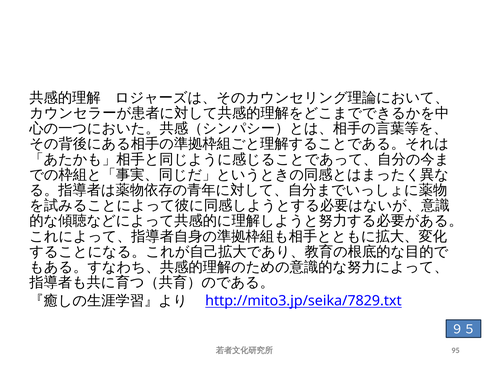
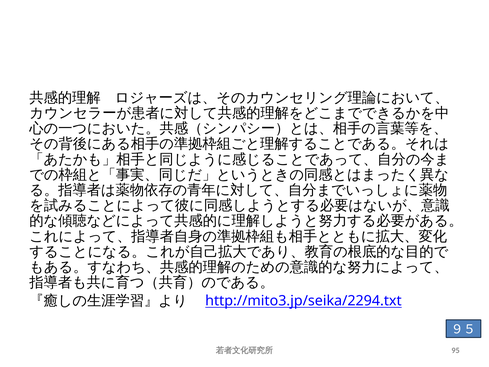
http://mito3.jp/seika/7829.txt: http://mito3.jp/seika/7829.txt -> http://mito3.jp/seika/2294.txt
